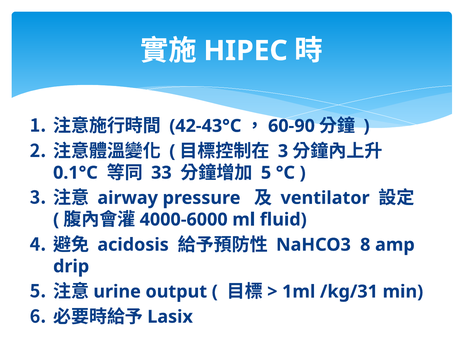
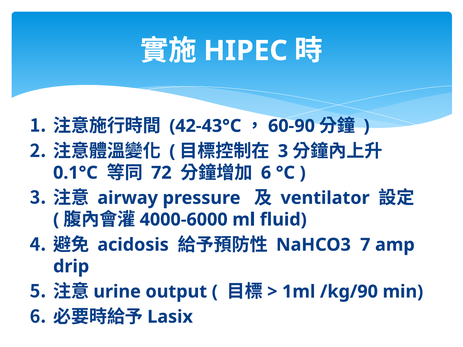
33: 33 -> 72
5 at (266, 173): 5 -> 6
8: 8 -> 7
/kg/31: /kg/31 -> /kg/90
